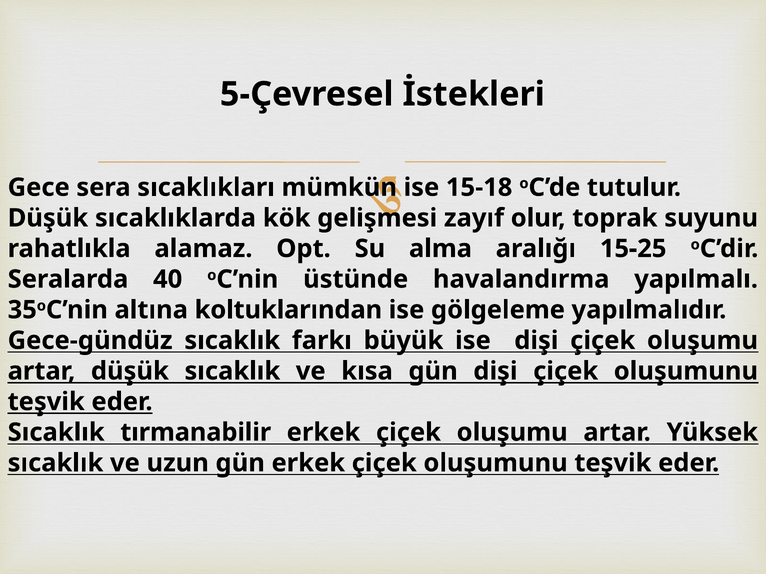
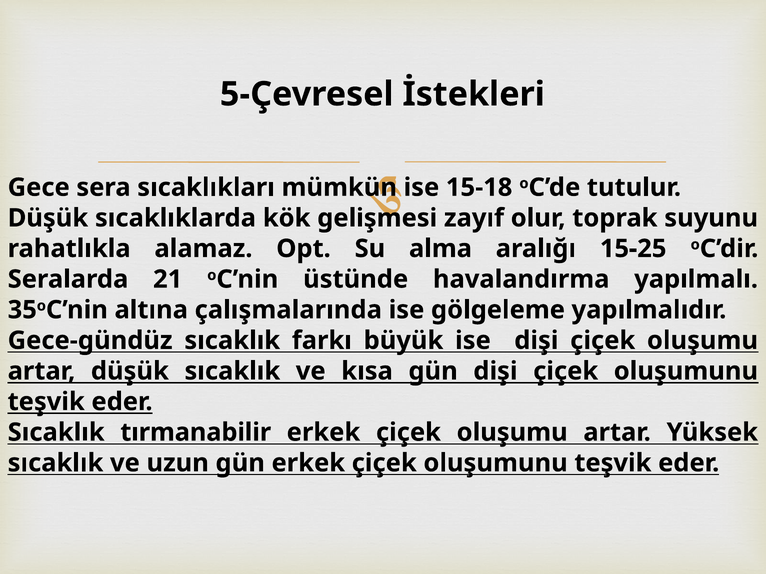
40: 40 -> 21
koltuklarından: koltuklarından -> çalışmalarında
